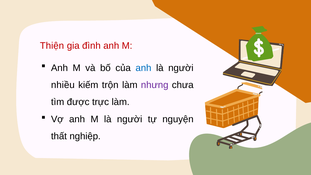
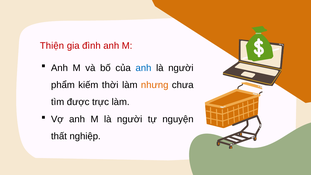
nhiều: nhiều -> phẩm
trộn: trộn -> thời
nhưng colour: purple -> orange
